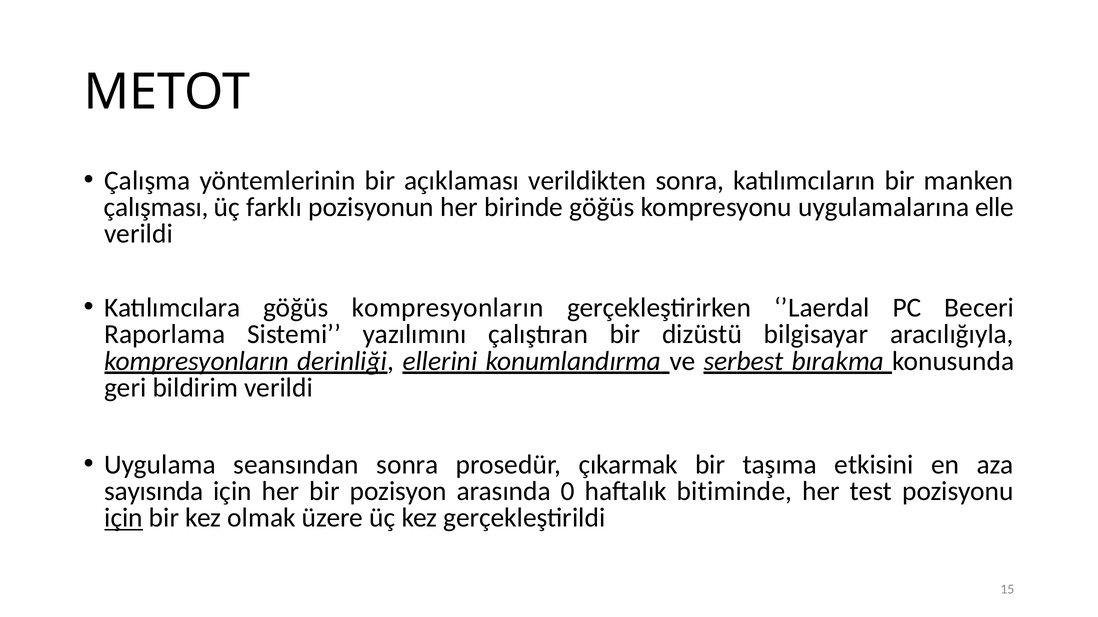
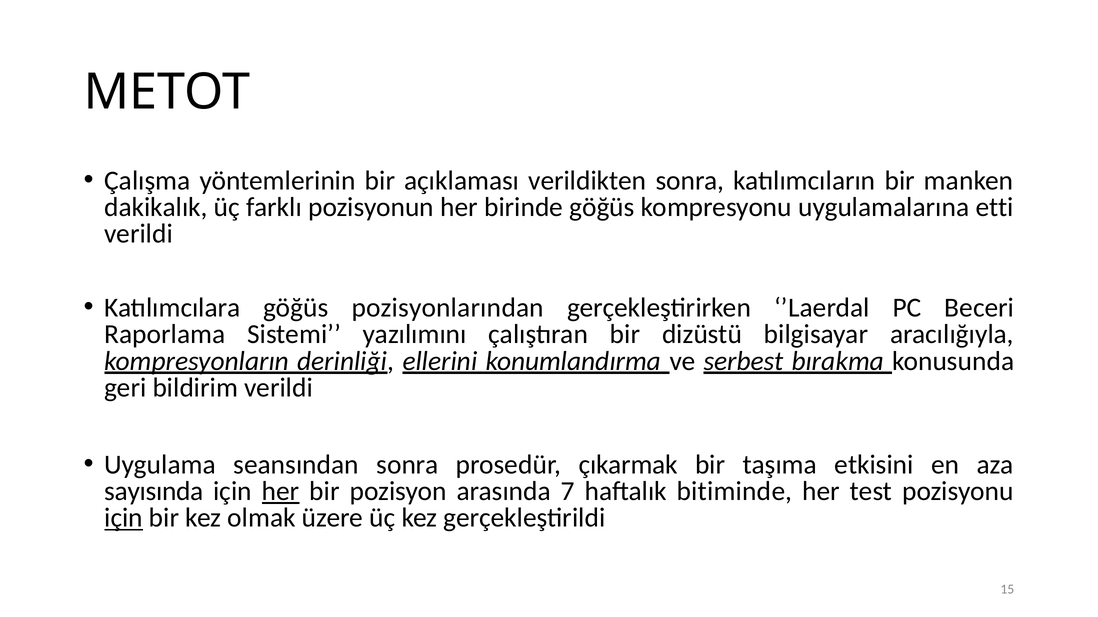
çalışması: çalışması -> dakikalık
elle: elle -> etti
göğüs kompresyonların: kompresyonların -> pozisyonlarından
her at (281, 492) underline: none -> present
0: 0 -> 7
